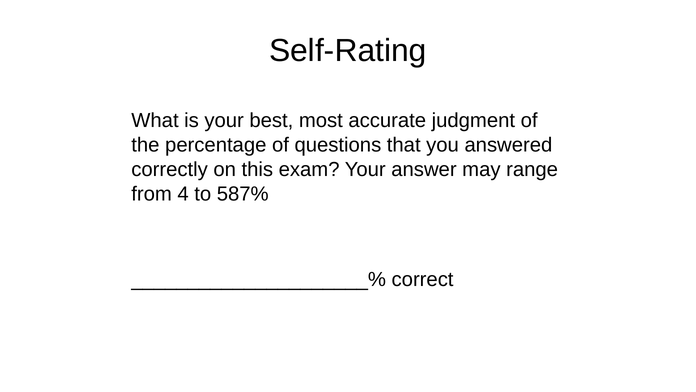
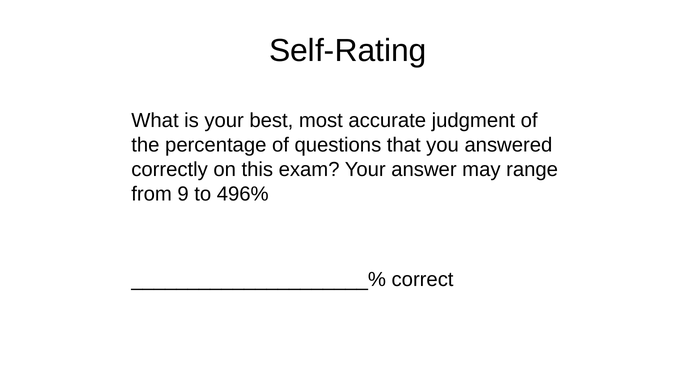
4: 4 -> 9
587%: 587% -> 496%
